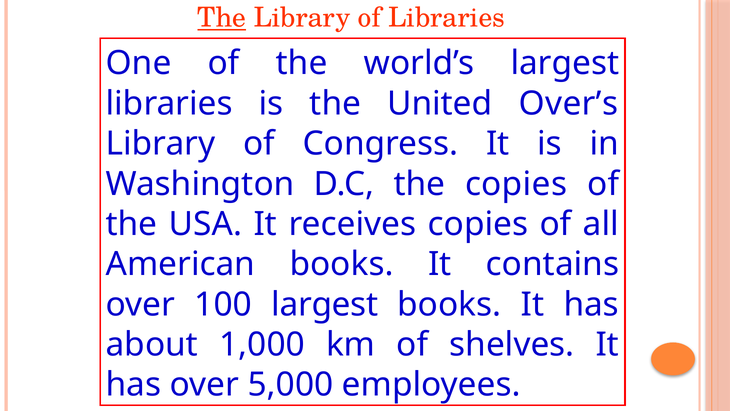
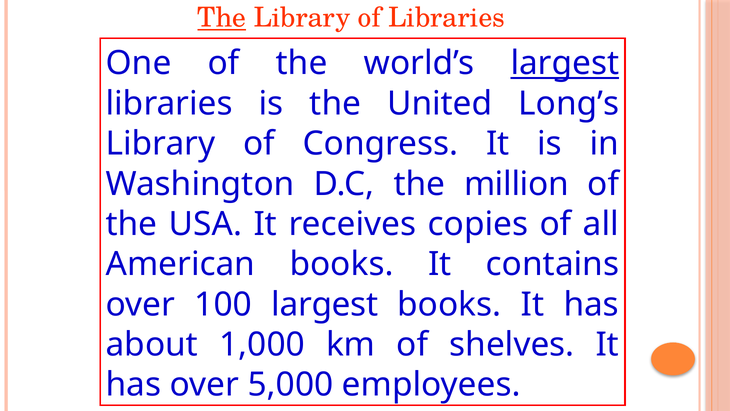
largest at (565, 63) underline: none -> present
Over’s: Over’s -> Long’s
the copies: copies -> million
